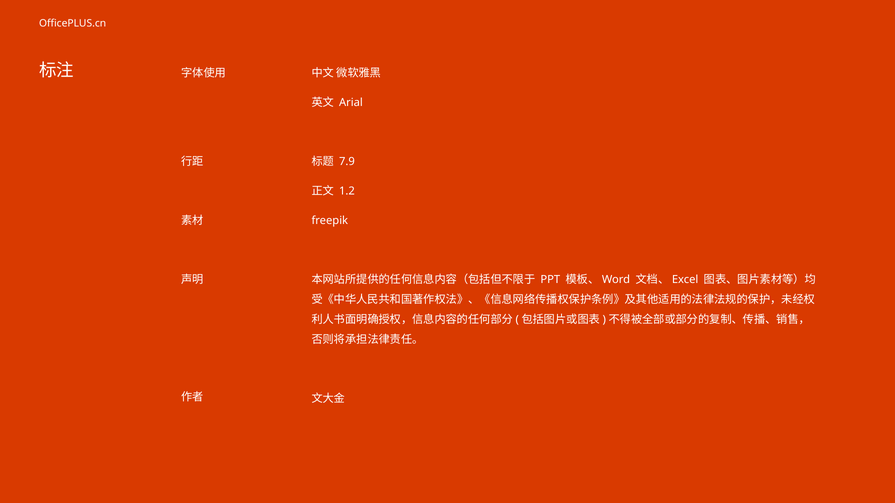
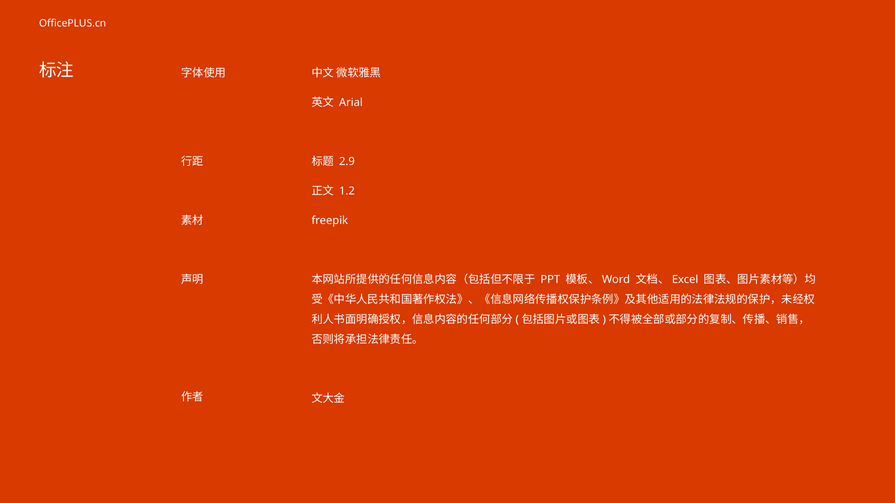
7.9: 7.9 -> 2.9
